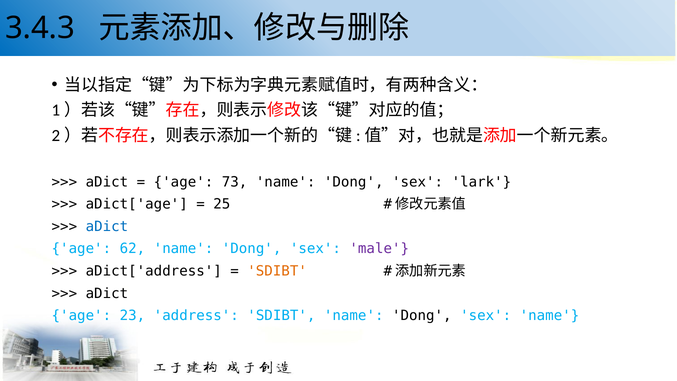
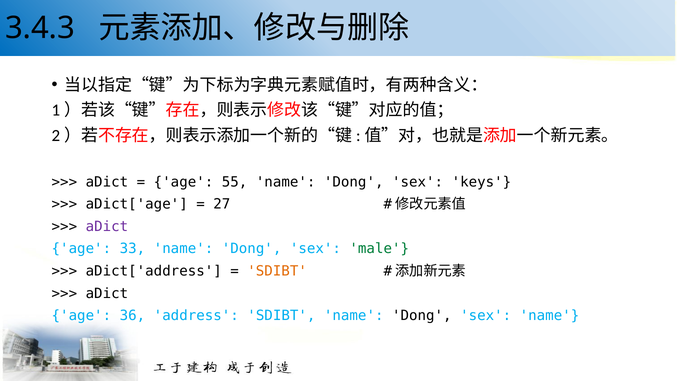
73: 73 -> 55
lark: lark -> keys
25: 25 -> 27
aDict at (107, 226) colour: blue -> purple
62: 62 -> 33
male colour: purple -> green
23: 23 -> 36
